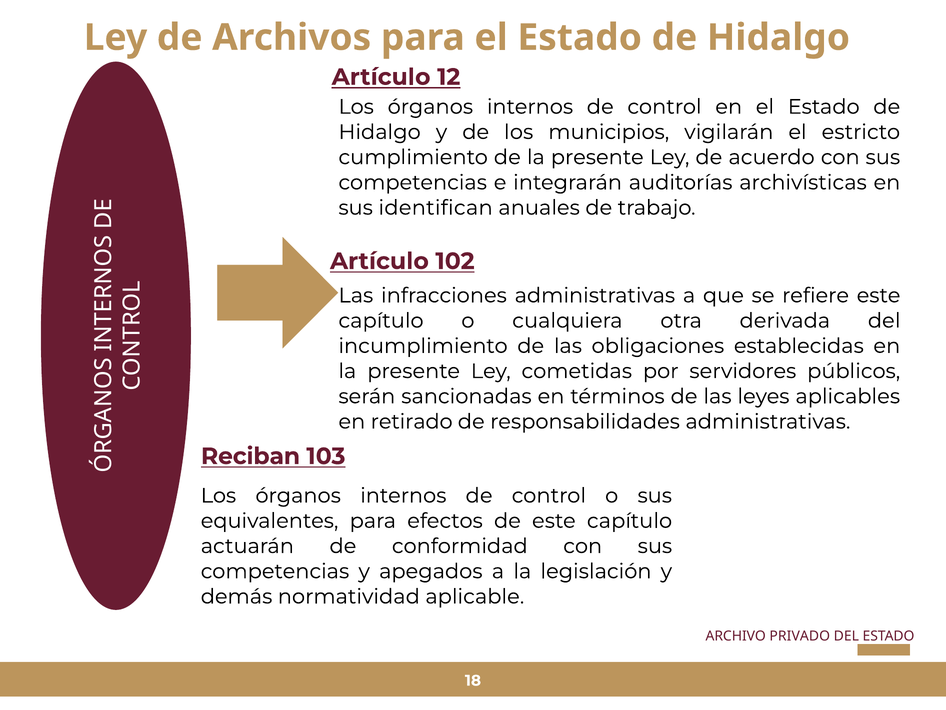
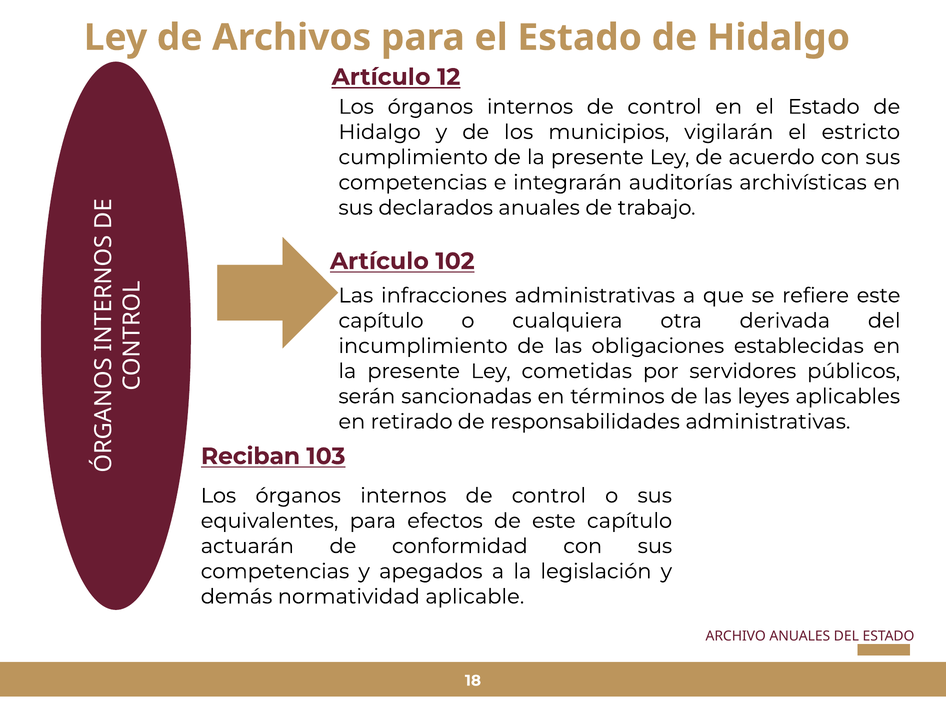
identifican: identifican -> declarados
ARCHIVO PRIVADO: PRIVADO -> ANUALES
